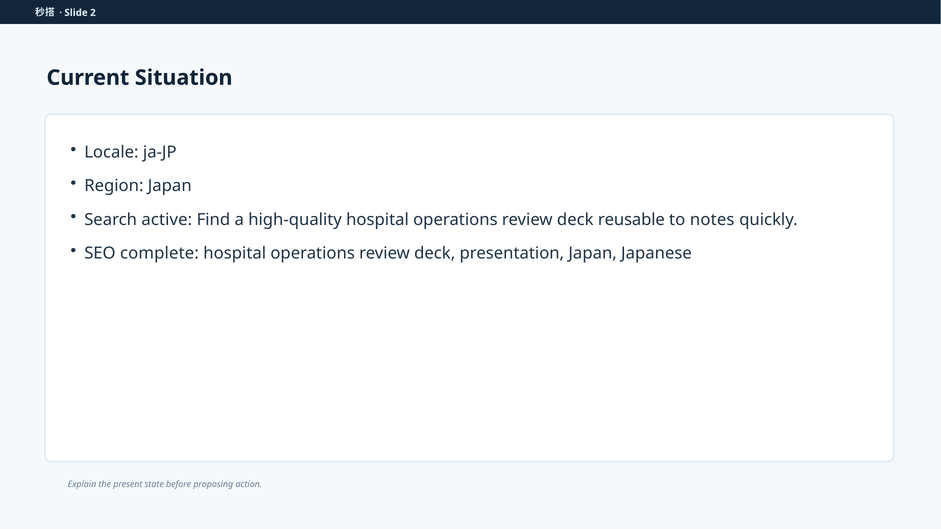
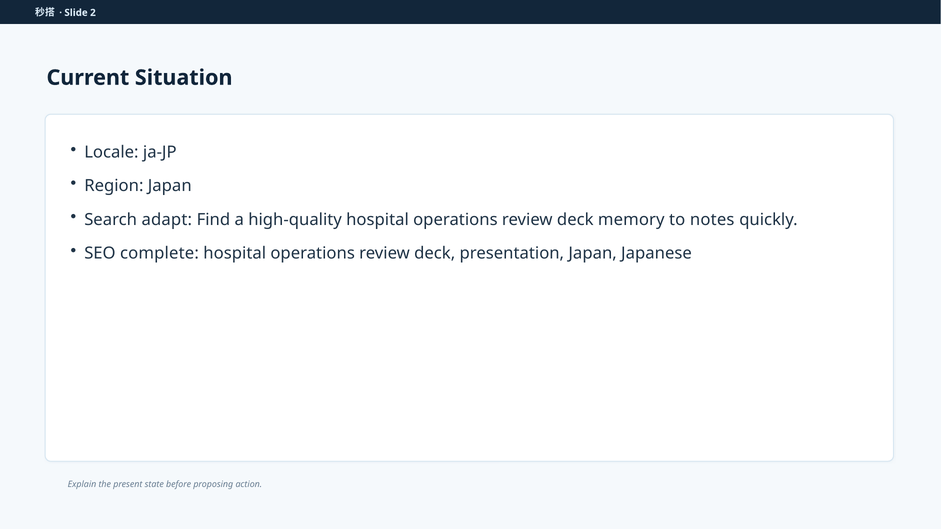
active: active -> adapt
reusable: reusable -> memory
